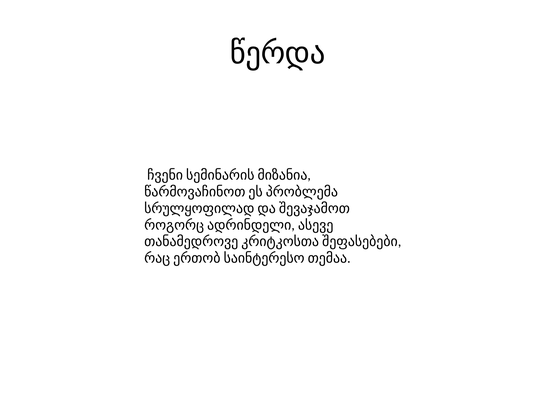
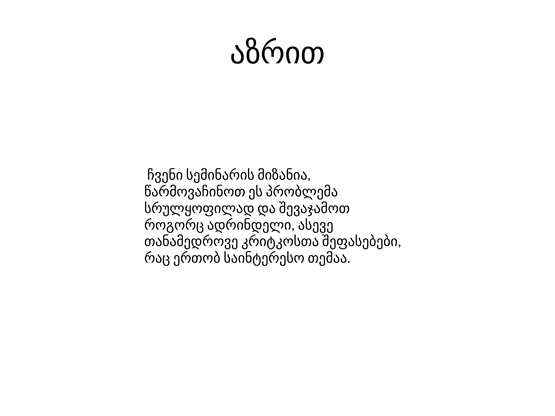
წერდა: წერდა -> აზრით
